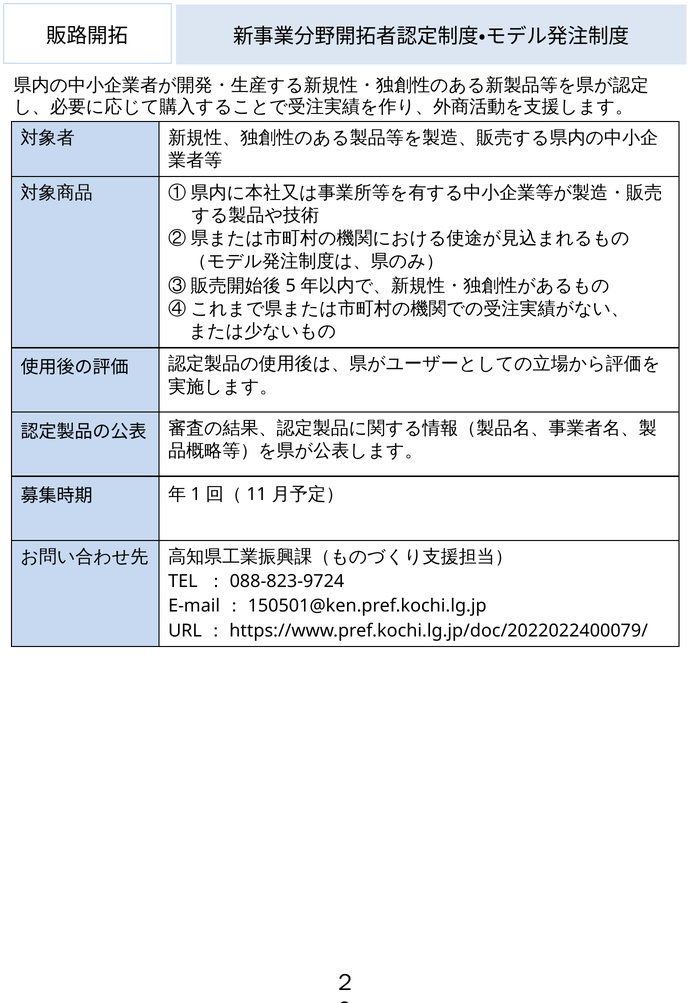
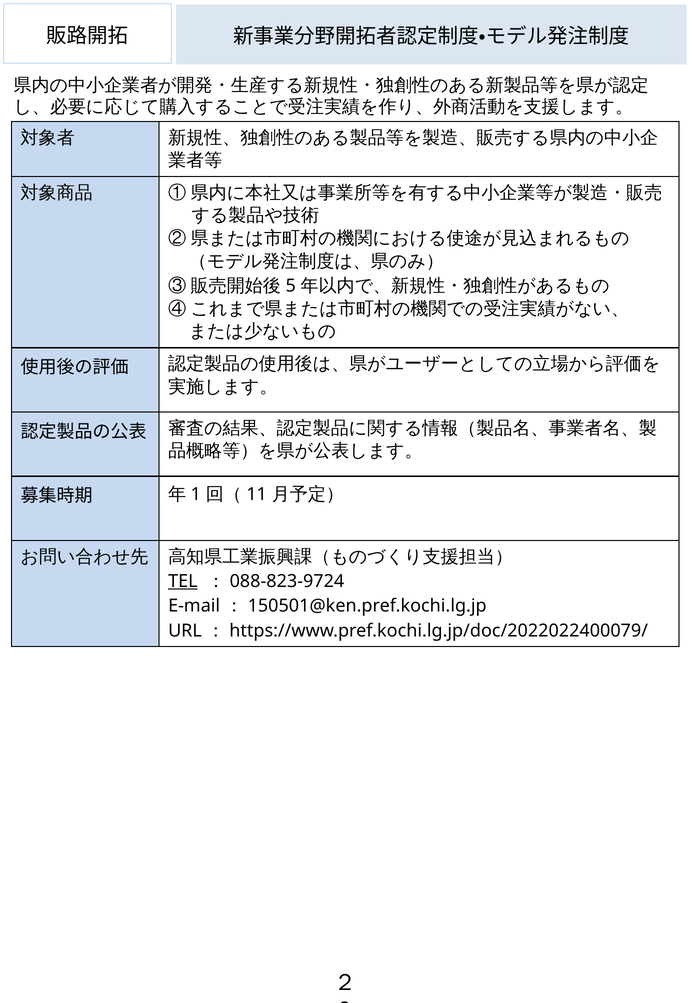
TEL underline: none -> present
